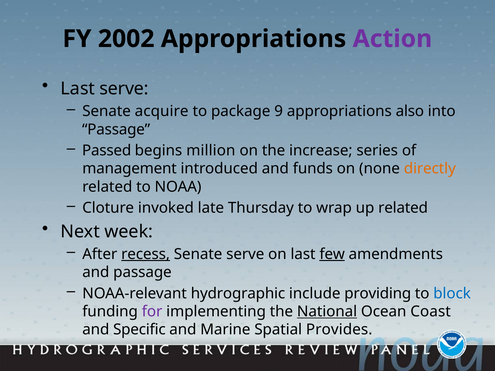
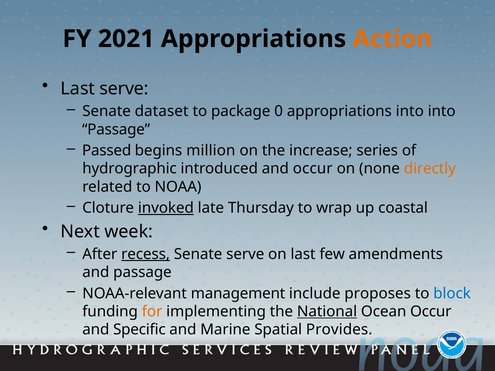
2002: 2002 -> 2021
Action colour: purple -> orange
acquire: acquire -> dataset
9: 9 -> 0
appropriations also: also -> into
management: management -> hydrographic
and funds: funds -> occur
invoked underline: none -> present
up related: related -> coastal
few underline: present -> none
hydrographic: hydrographic -> management
providing: providing -> proposes
for colour: purple -> orange
Ocean Coast: Coast -> Occur
